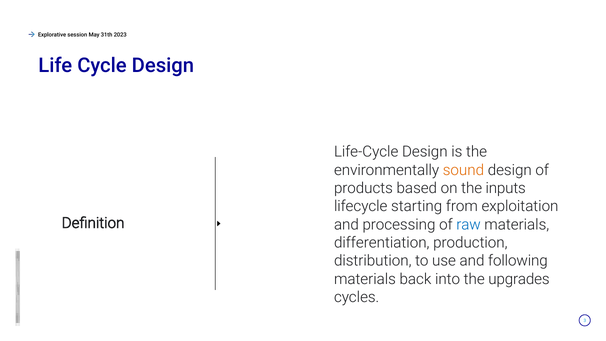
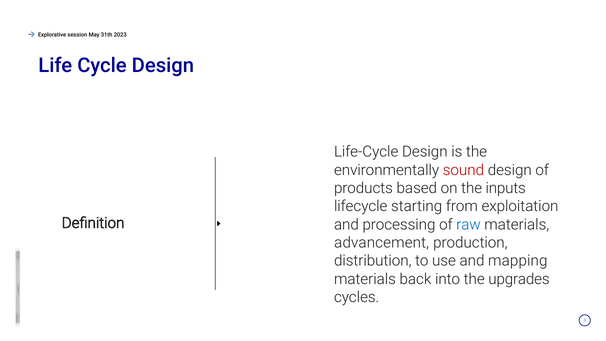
sound colour: orange -> red
differentiation: differentiation -> advancement
following: following -> mapping
